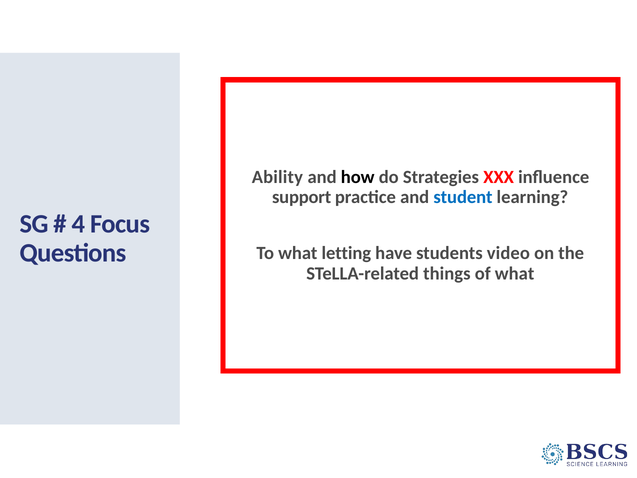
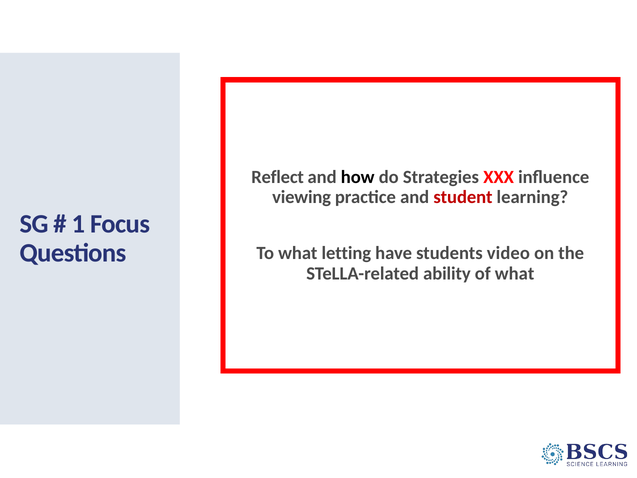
Ability: Ability -> Reflect
support: support -> viewing
student colour: blue -> red
4: 4 -> 1
things: things -> ability
